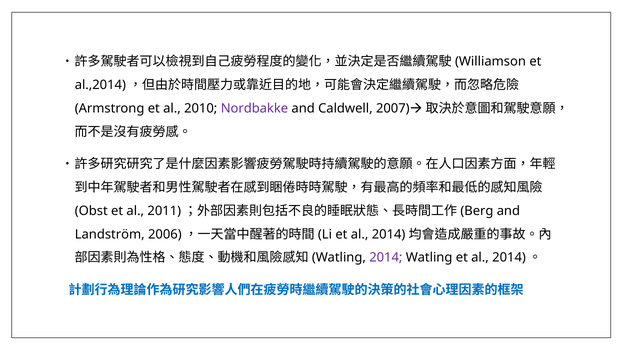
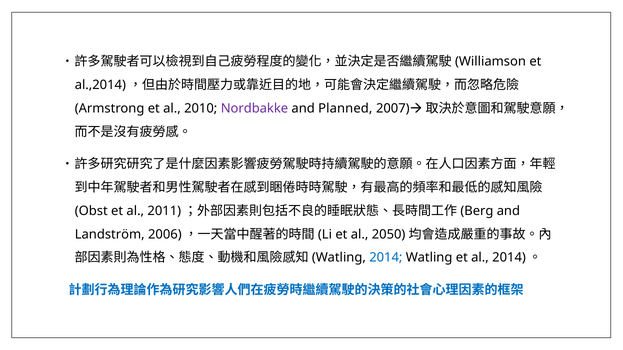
Caldwell: Caldwell -> Planned
2014 at (389, 235): 2014 -> 2050
2014 at (386, 258) colour: purple -> blue
